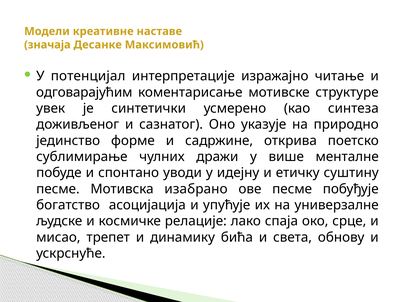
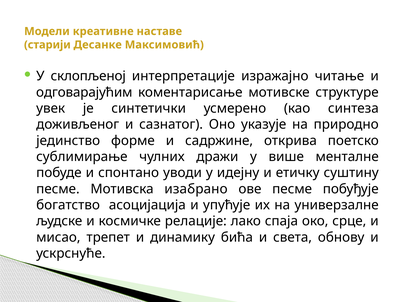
значаја: значаја -> старији
потенцијал: потенцијал -> склопљеној
